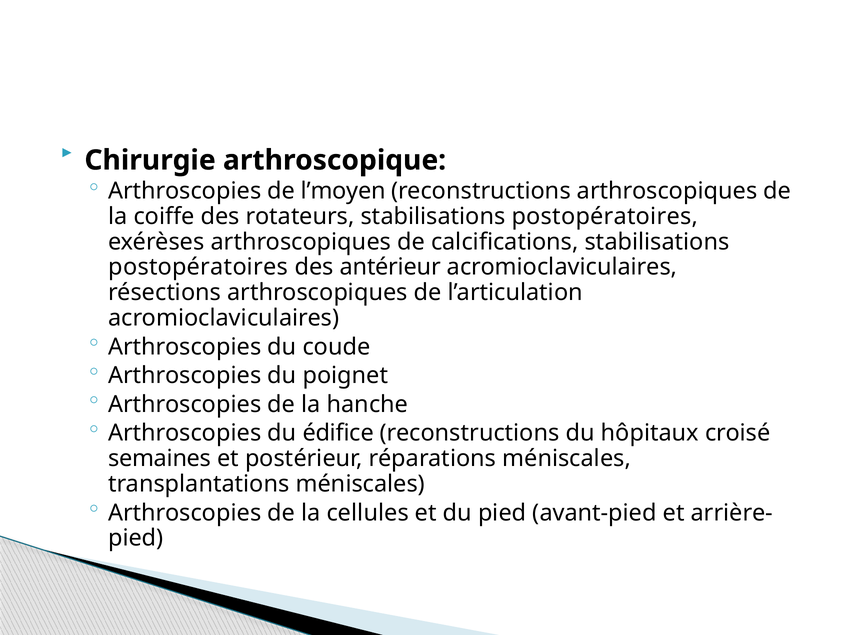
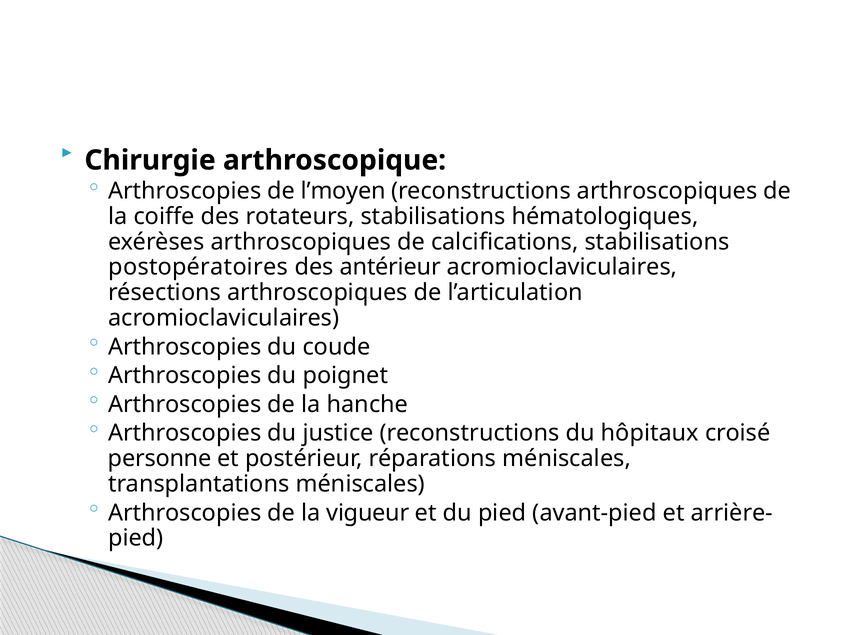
rotateurs stabilisations postopératoires: postopératoires -> hématologiques
édifice: édifice -> justice
semaines: semaines -> personne
cellules: cellules -> vigueur
